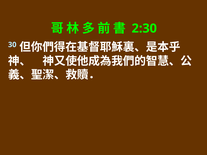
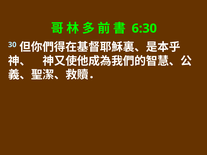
2:30: 2:30 -> 6:30
